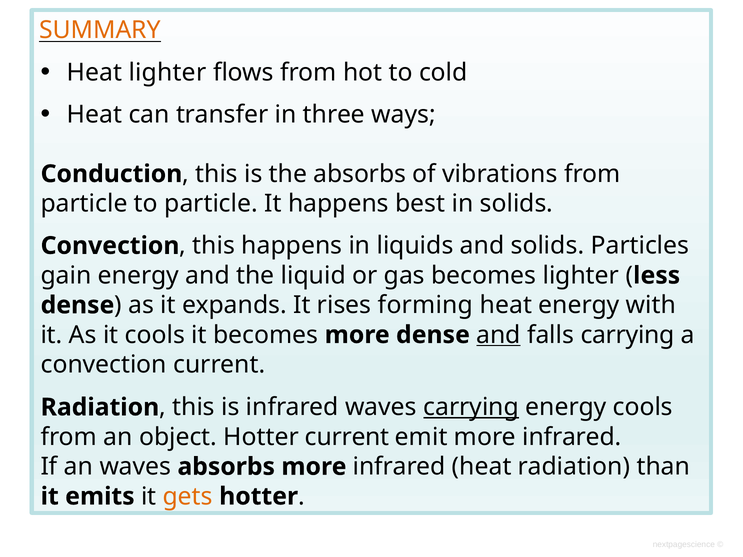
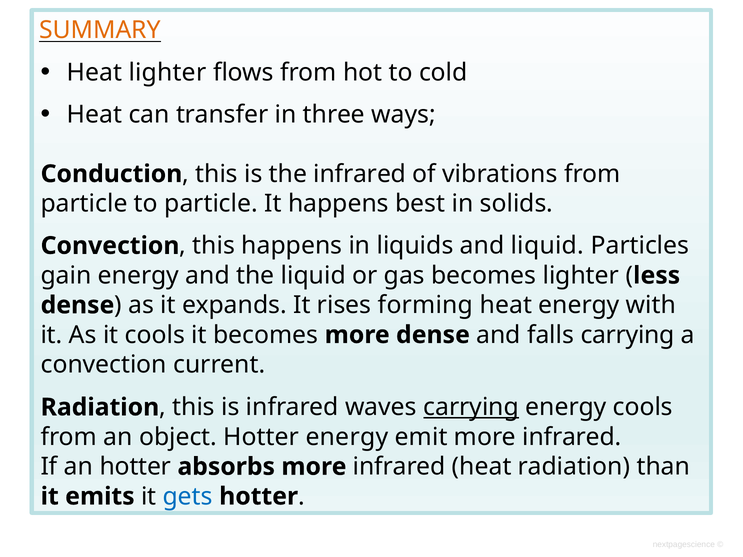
the absorbs: absorbs -> infrared
and solids: solids -> liquid
and at (498, 335) underline: present -> none
Hotter current: current -> energy
an waves: waves -> hotter
gets colour: orange -> blue
